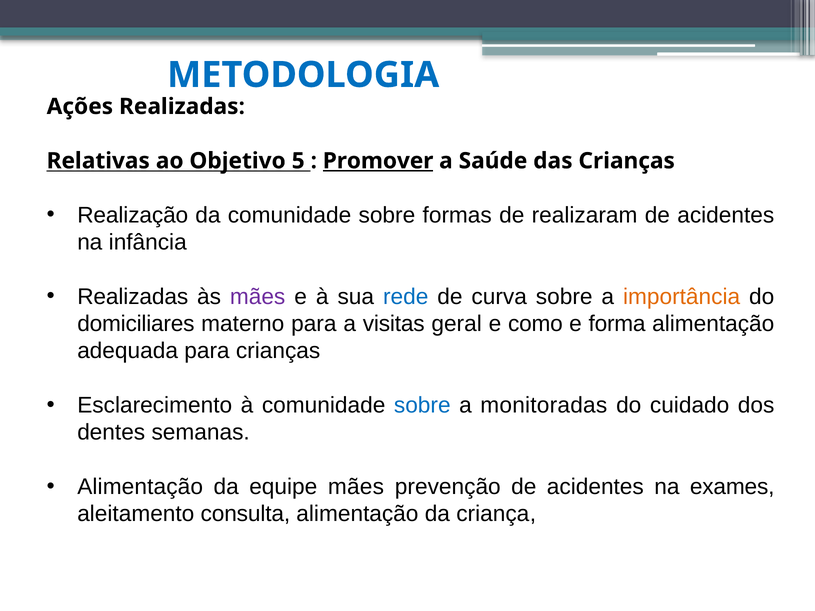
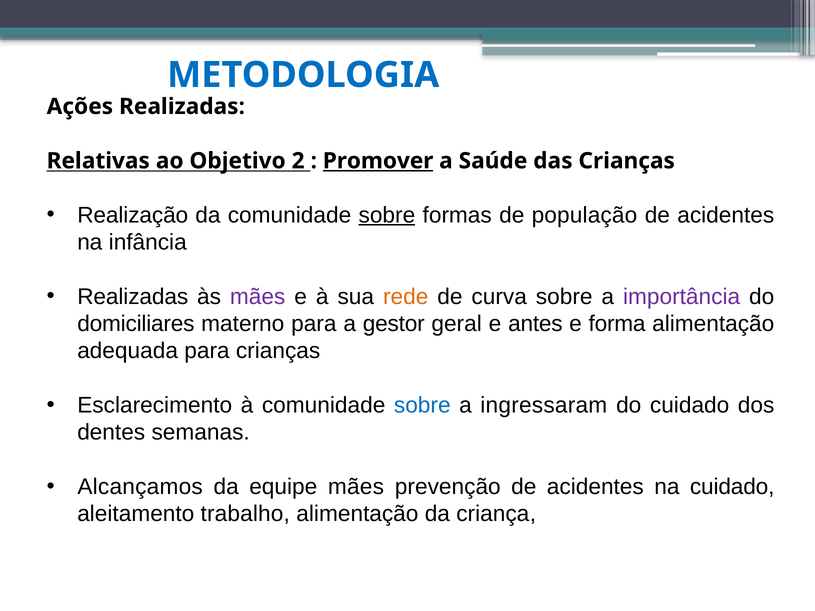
5: 5 -> 2
sobre at (387, 215) underline: none -> present
realizaram: realizaram -> população
rede colour: blue -> orange
importância colour: orange -> purple
visitas: visitas -> gestor
como: como -> antes
monitoradas: monitoradas -> ingressaram
Alimentação at (140, 487): Alimentação -> Alcançamos
na exames: exames -> cuidado
consulta: consulta -> trabalho
